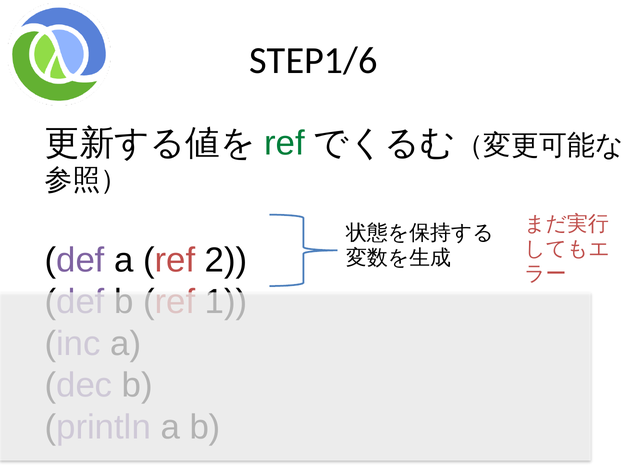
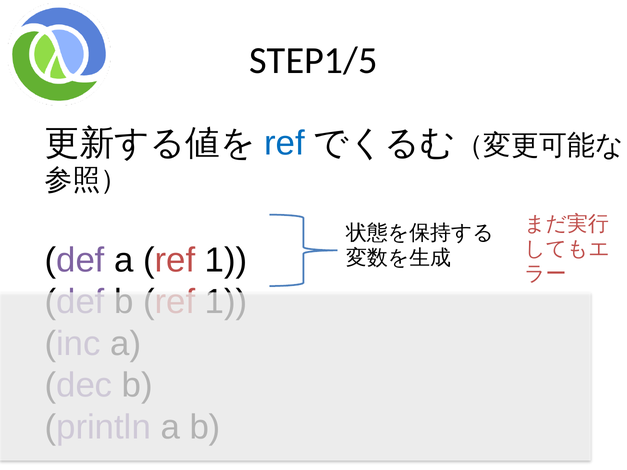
STEP1/6: STEP1/6 -> STEP1/5
ref at (285, 143) colour: green -> blue
a ref 2: 2 -> 1
